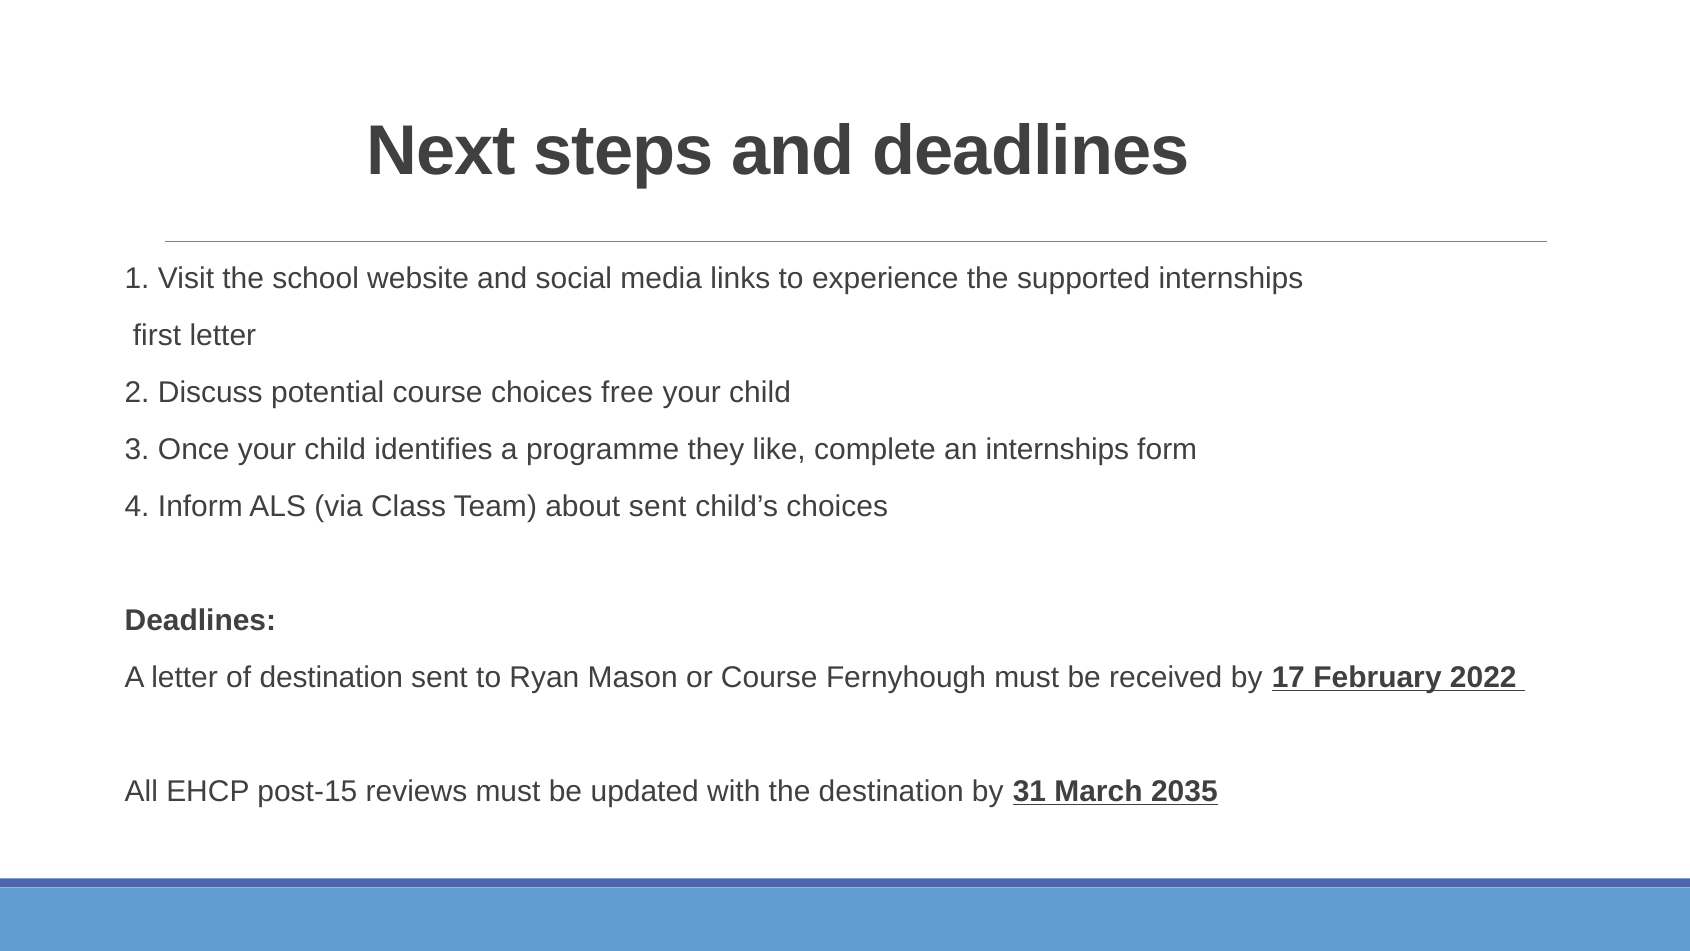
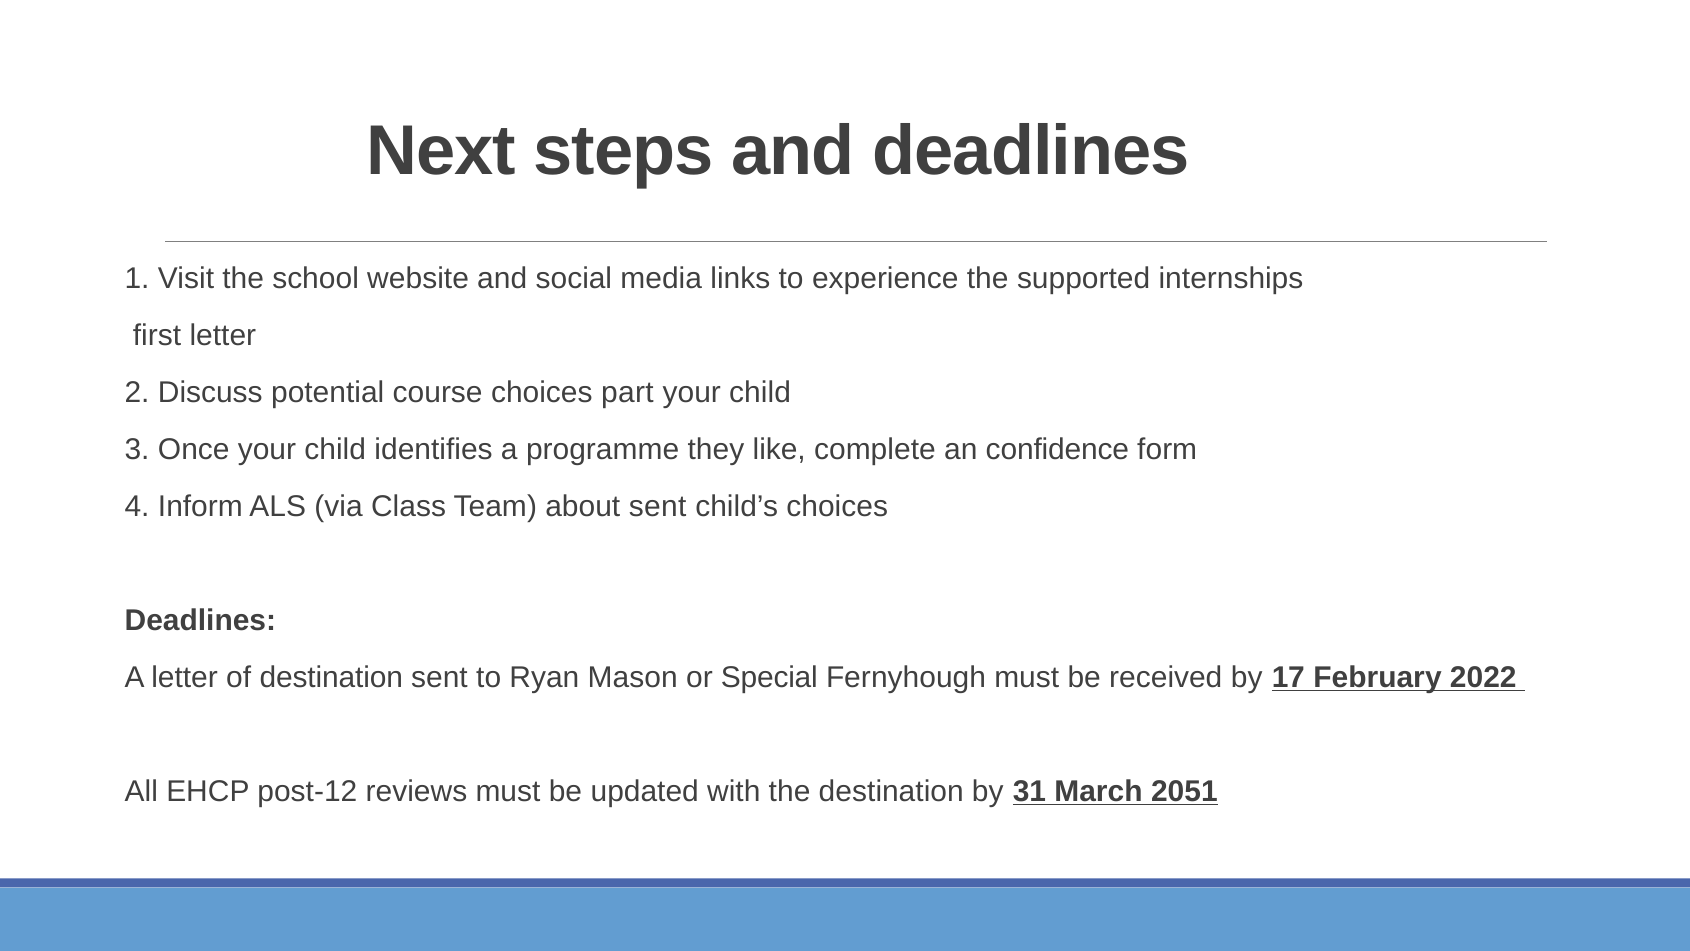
free: free -> part
an internships: internships -> confidence
or Course: Course -> Special
post-15: post-15 -> post-12
2035: 2035 -> 2051
